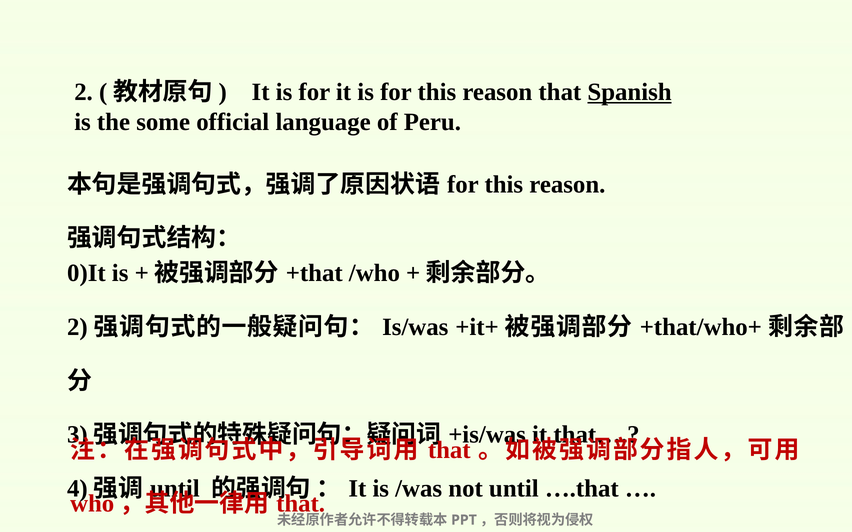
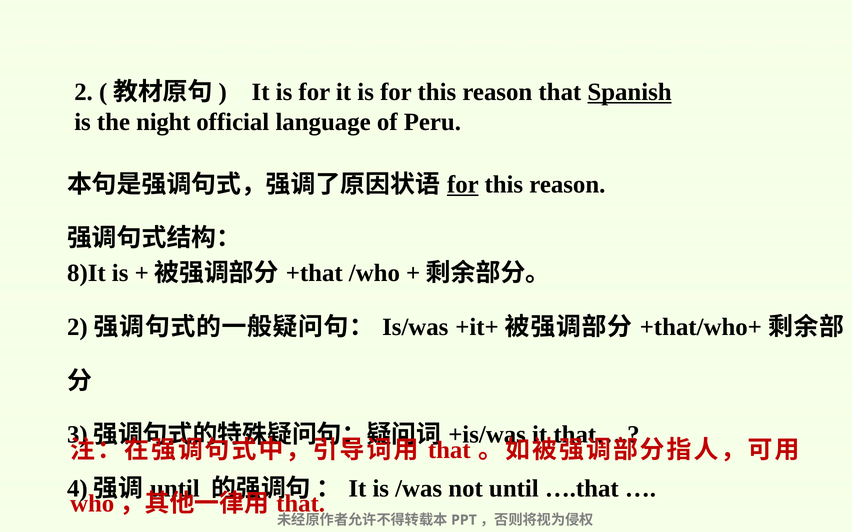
some: some -> night
for at (463, 185) underline: none -> present
0)It: 0)It -> 8)It
